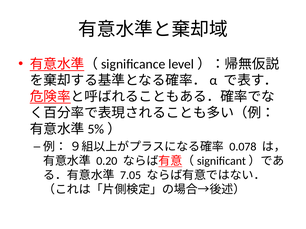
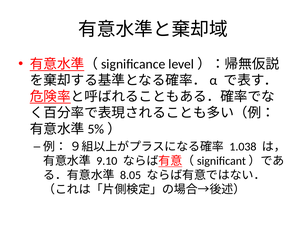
0.078: 0.078 -> 1.038
0.20: 0.20 -> 9.10
7.05: 7.05 -> 8.05
